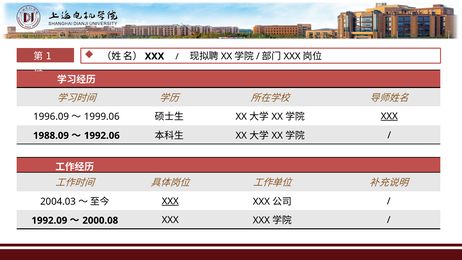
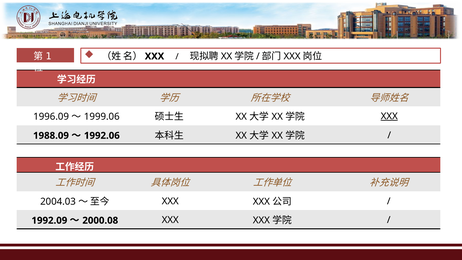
XXX at (170, 201) underline: present -> none
